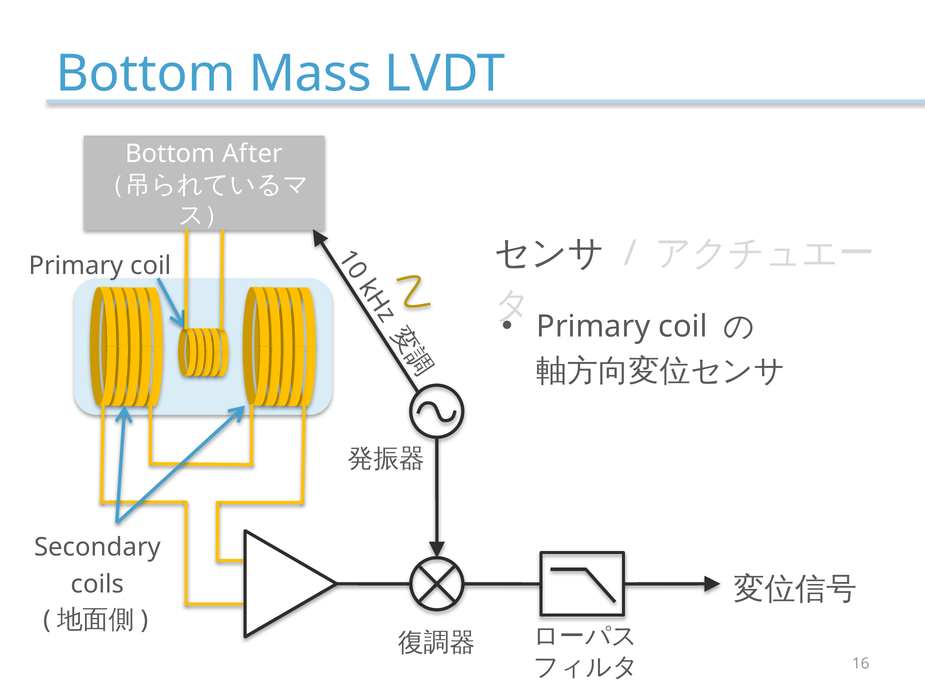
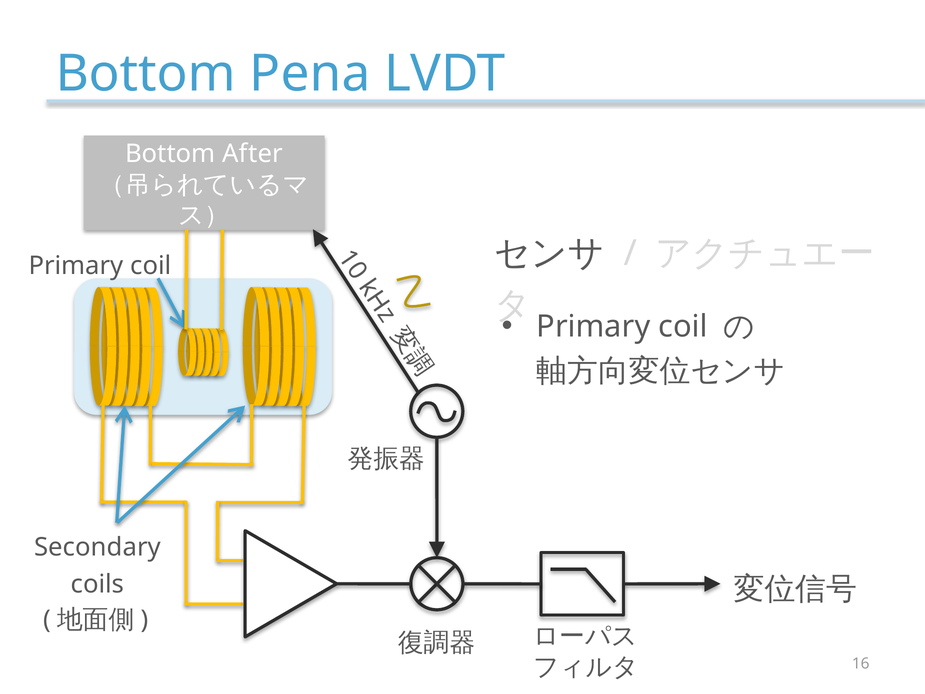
Mass: Mass -> Pena
